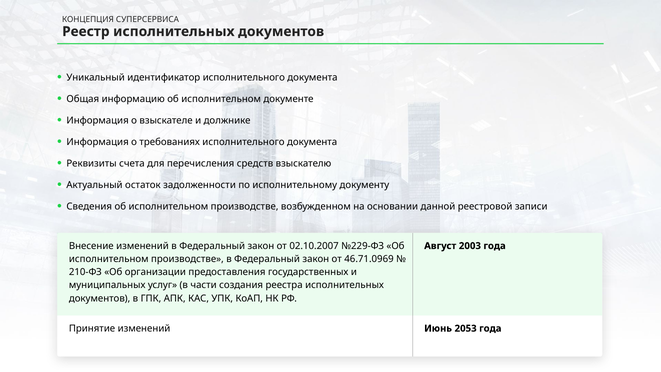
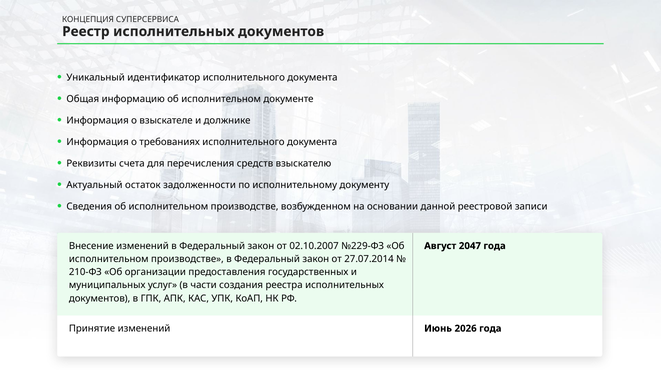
2003: 2003 -> 2047
46.71.0969: 46.71.0969 -> 27.07.2014
2053: 2053 -> 2026
